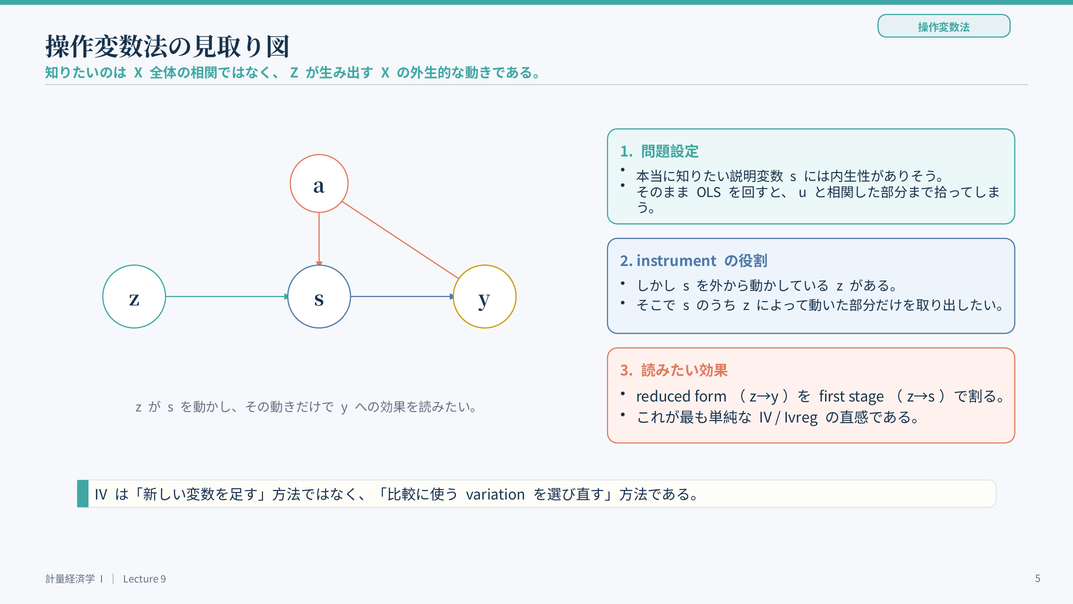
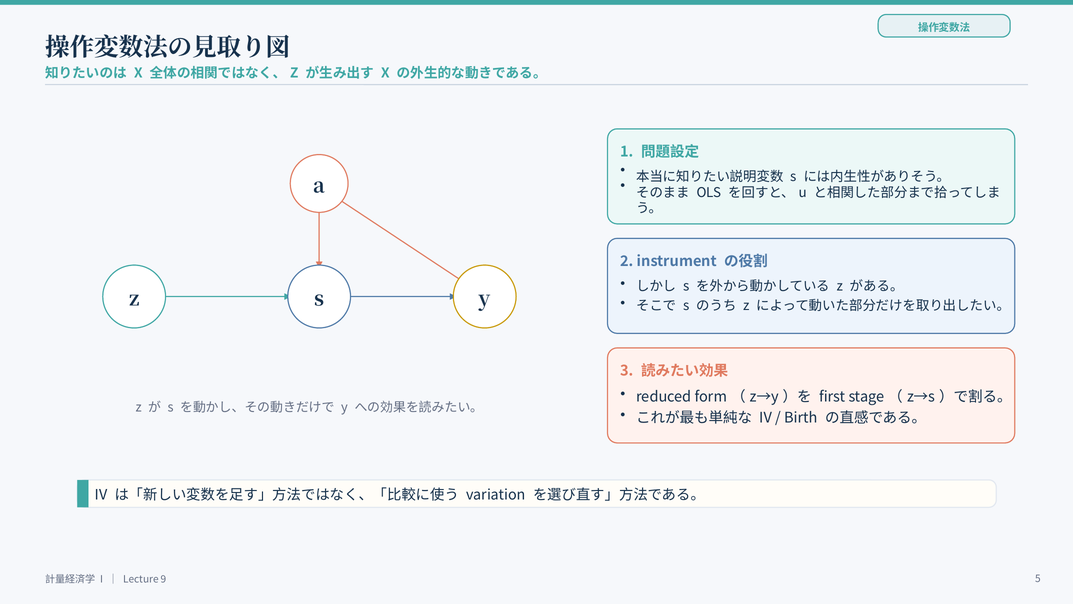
Ivreg: Ivreg -> Birth
